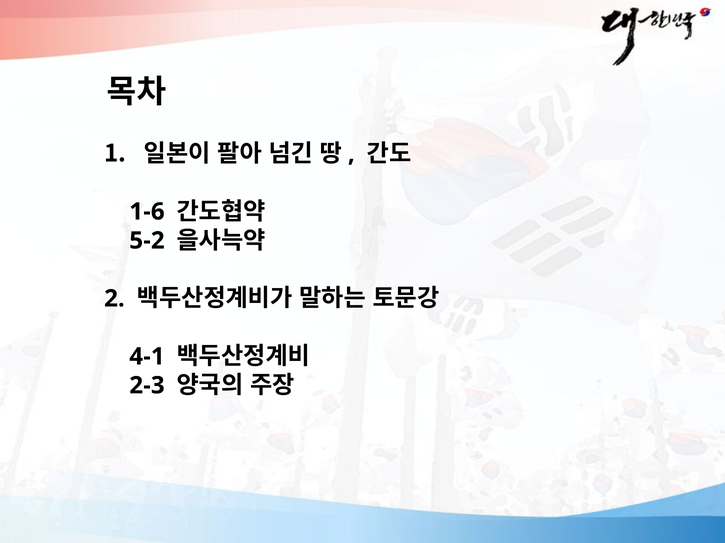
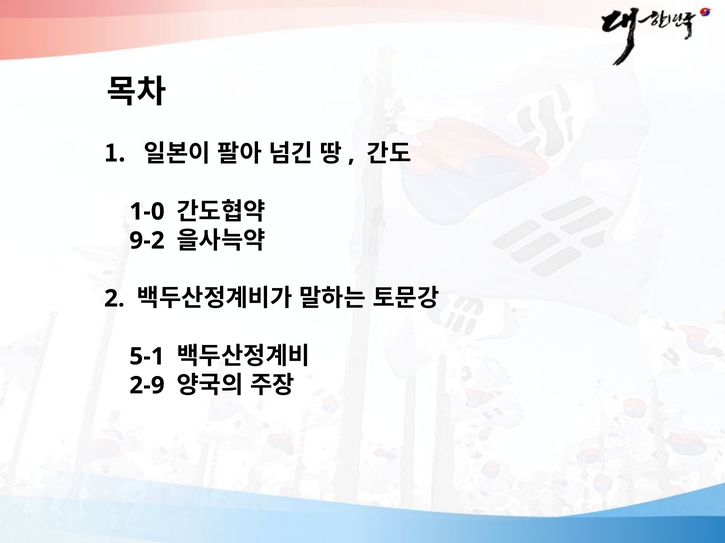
1-6: 1-6 -> 1-0
5-2: 5-2 -> 9-2
4-1: 4-1 -> 5-1
2-3: 2-3 -> 2-9
